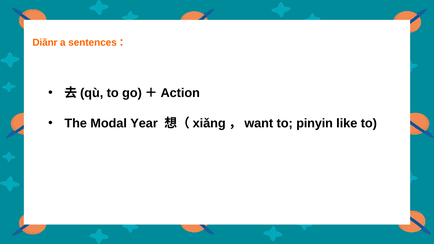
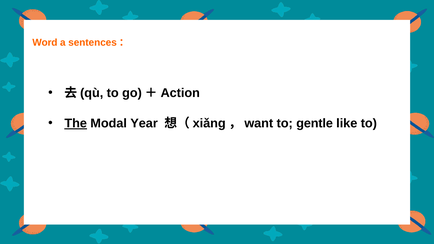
Diǎnr: Diǎnr -> Word
The underline: none -> present
pinyin: pinyin -> gentle
